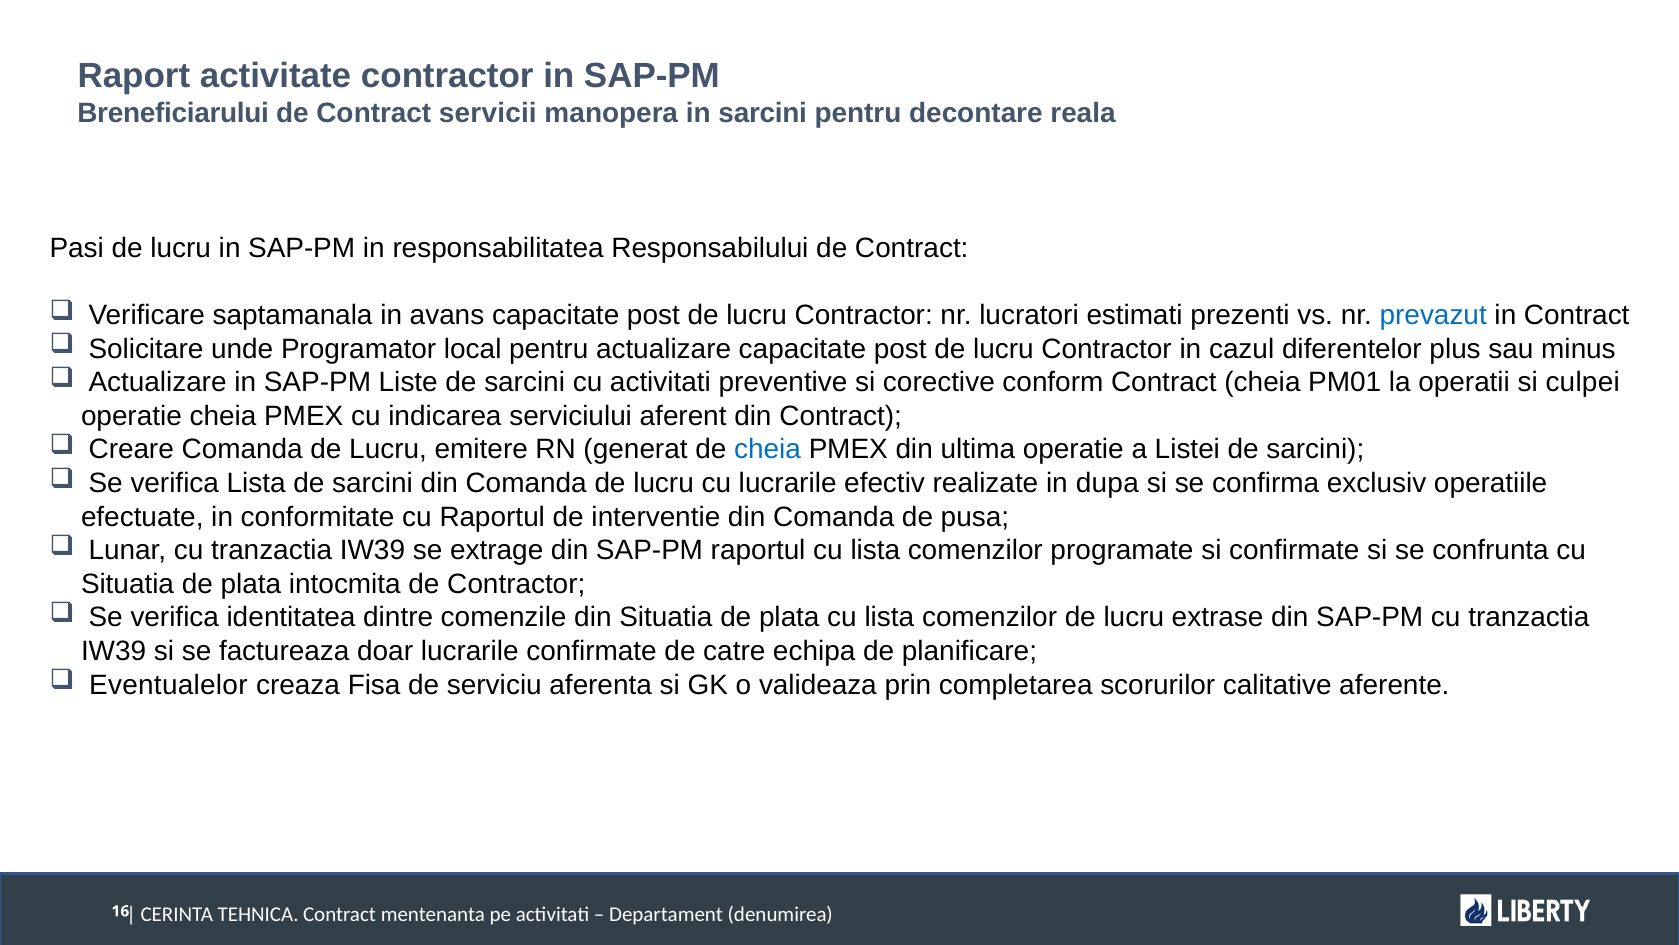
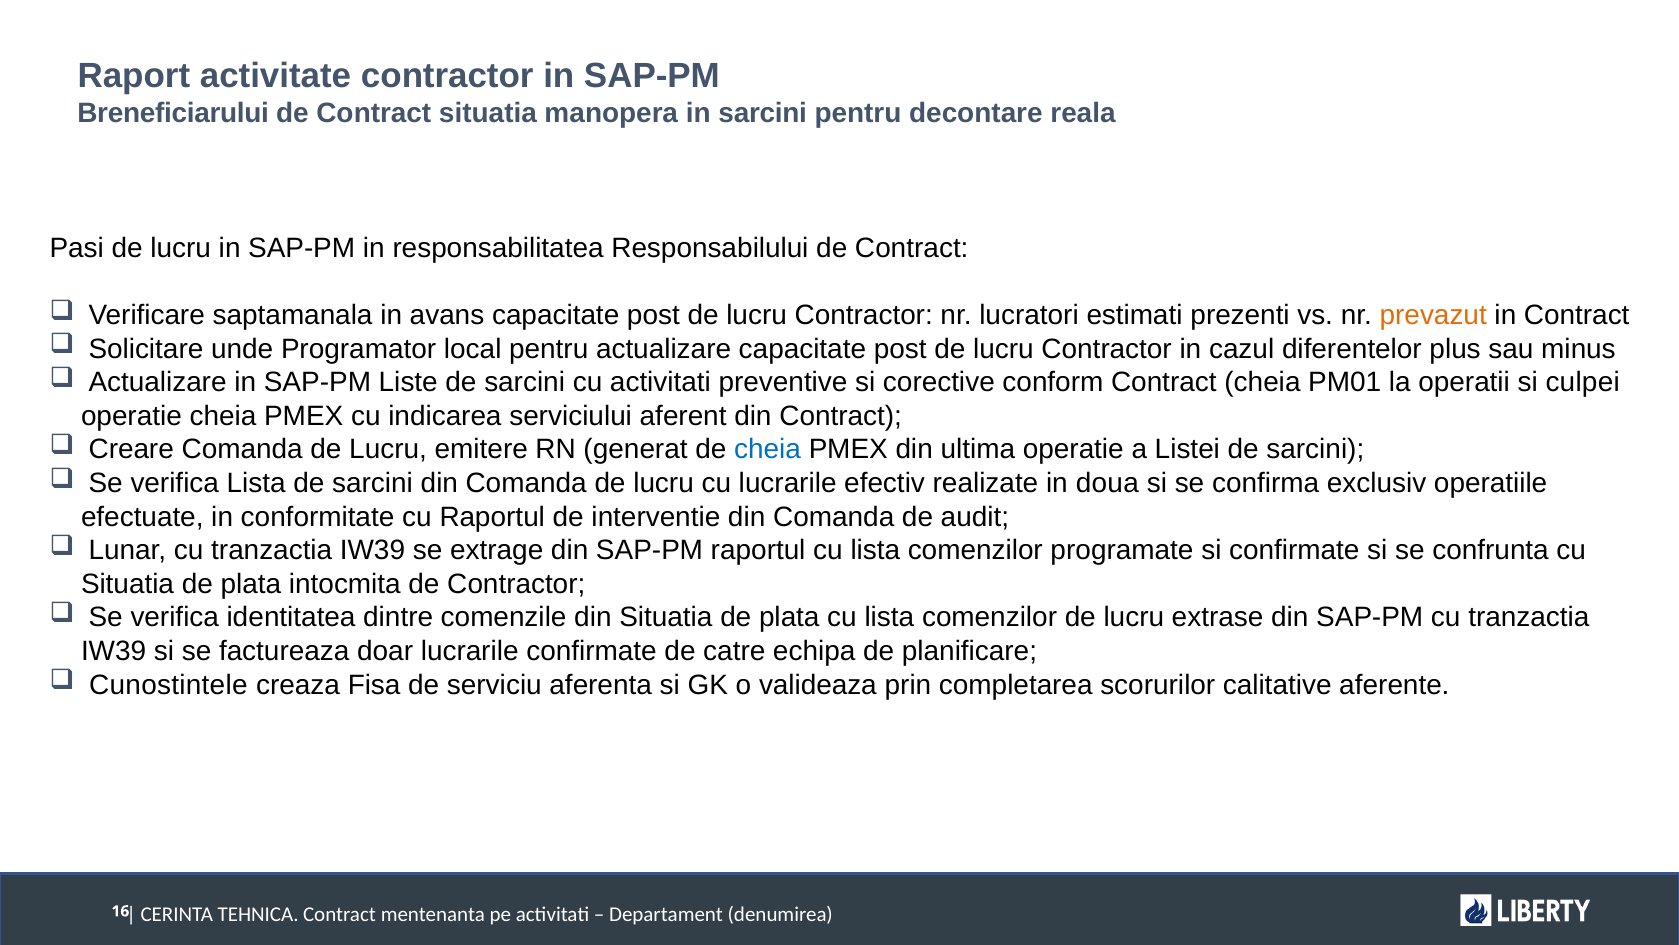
Contract servicii: servicii -> situatia
prevazut colour: blue -> orange
dupa: dupa -> doua
pusa: pusa -> audit
Eventualelor: Eventualelor -> Cunostintele
